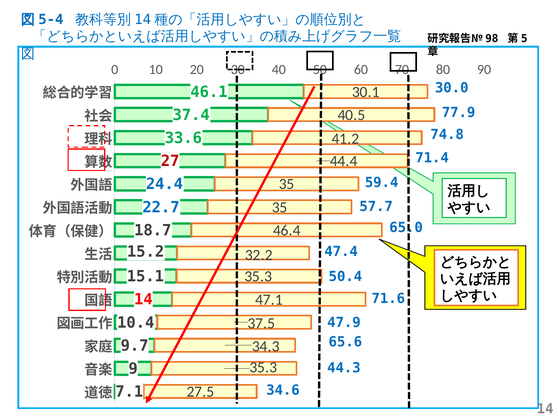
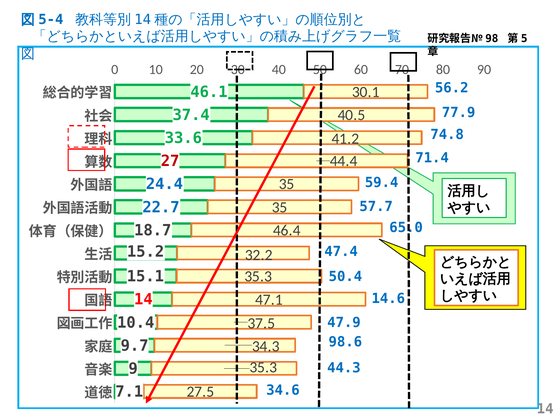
30.0: 30.0 -> 56.2
71.6: 71.6 -> 14.6
65.6: 65.6 -> 98.6
